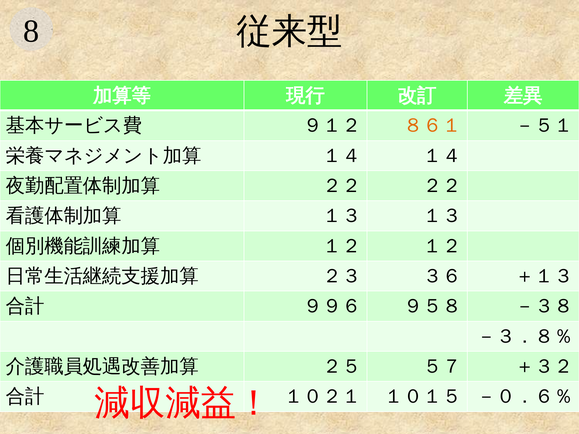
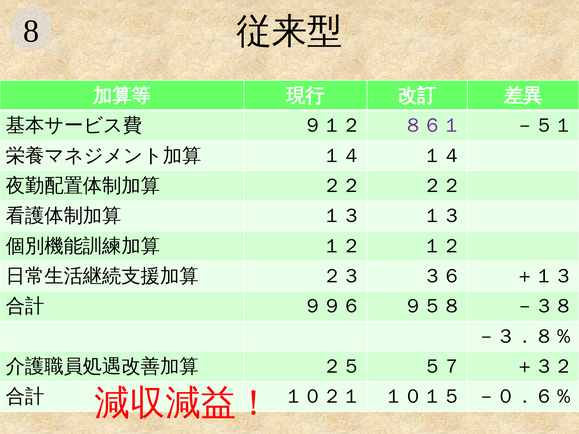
８６１ colour: orange -> purple
